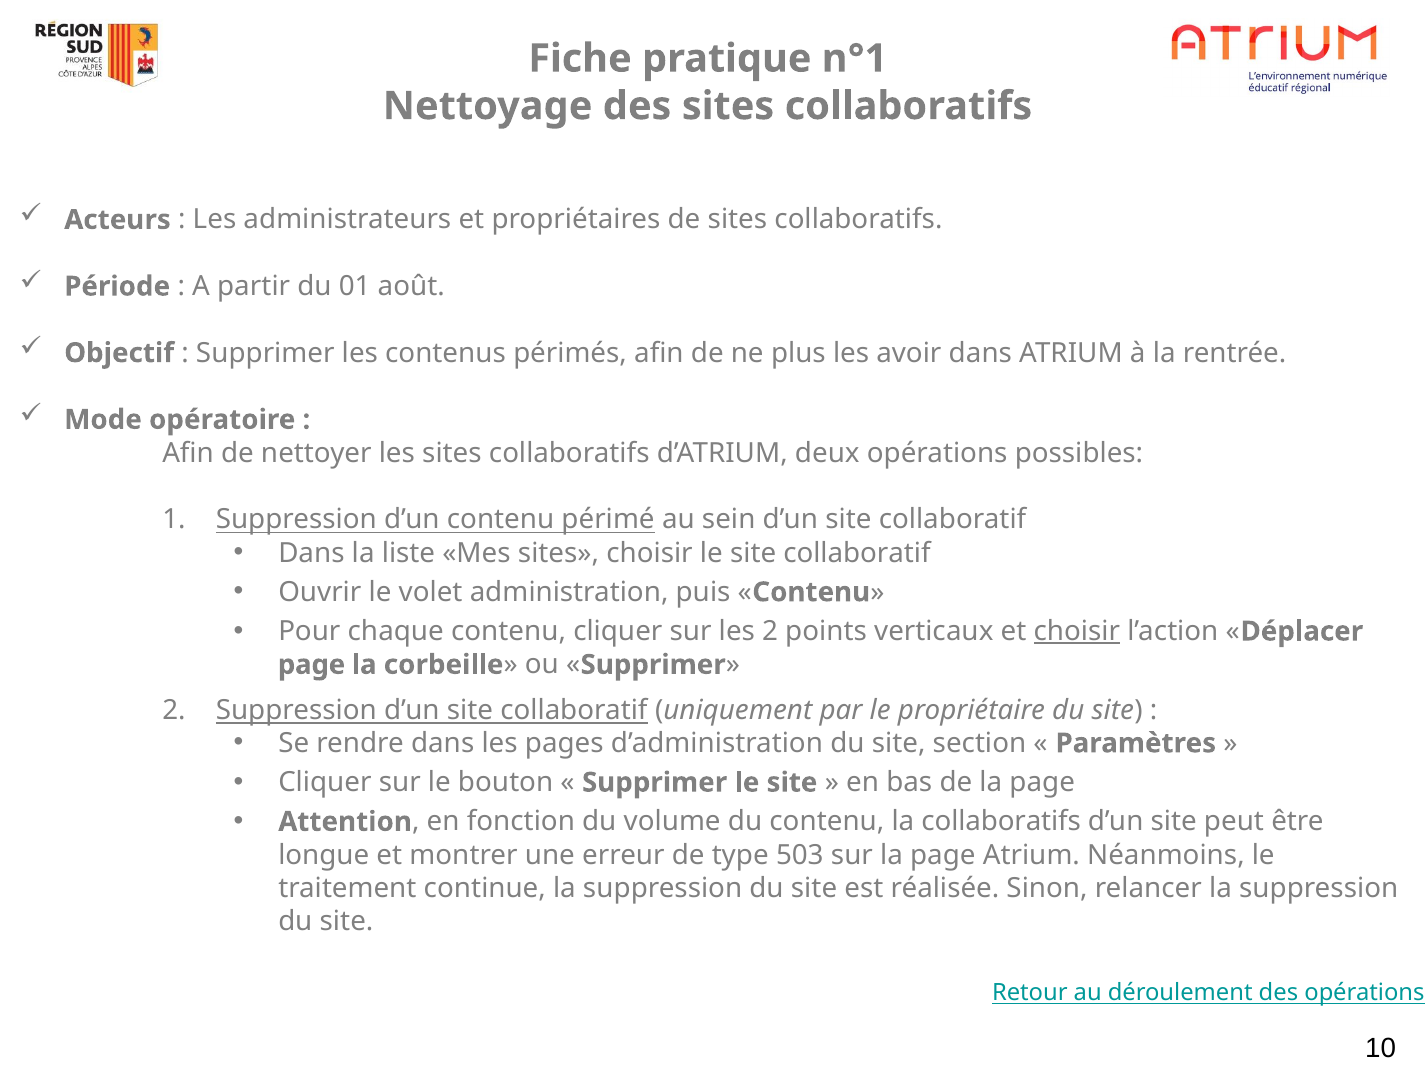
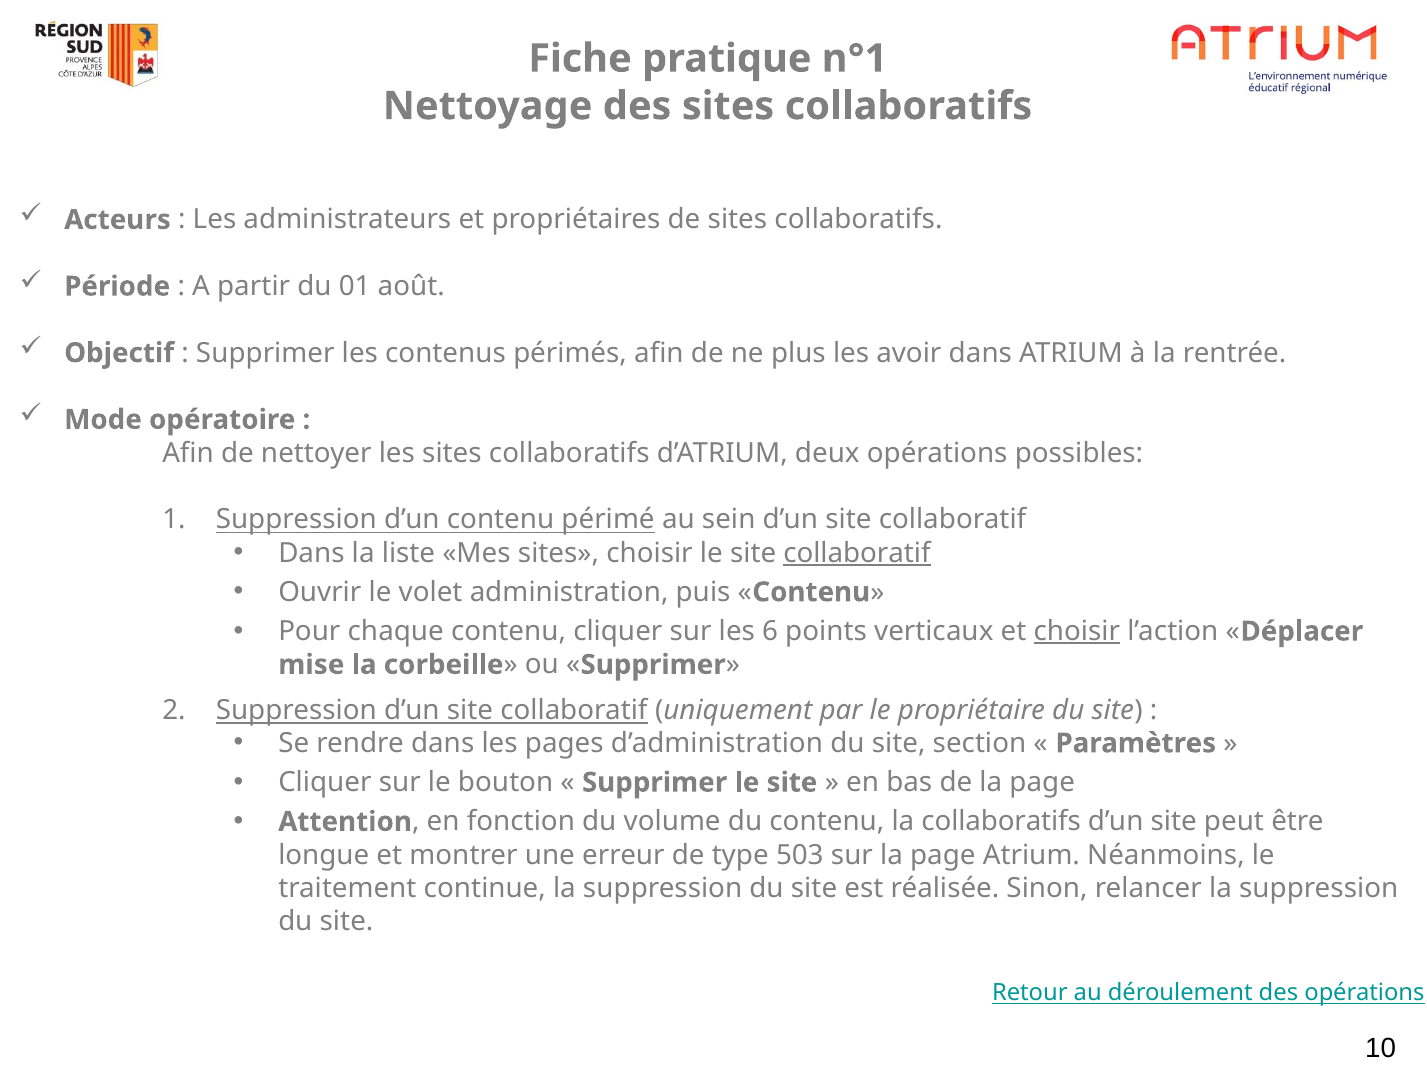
collaboratif at (857, 553) underline: none -> present
les 2: 2 -> 6
page at (312, 665): page -> mise
